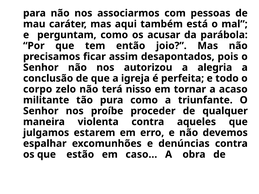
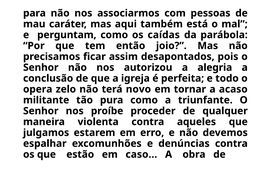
acusar: acusar -> caídas
corpo: corpo -> opera
nisso: nisso -> novo
